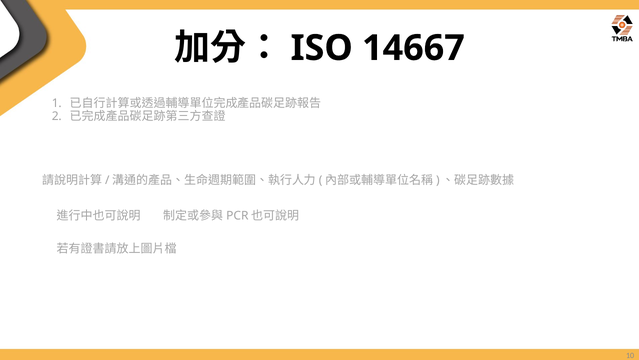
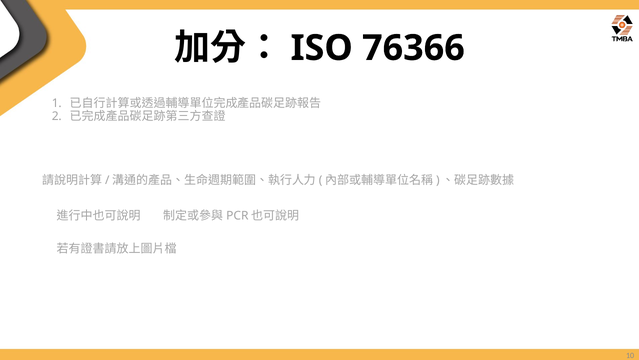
14667: 14667 -> 76366
